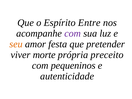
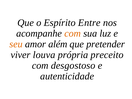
com at (73, 33) colour: purple -> orange
festa: festa -> além
morte: morte -> louva
pequeninos: pequeninos -> desgostoso
